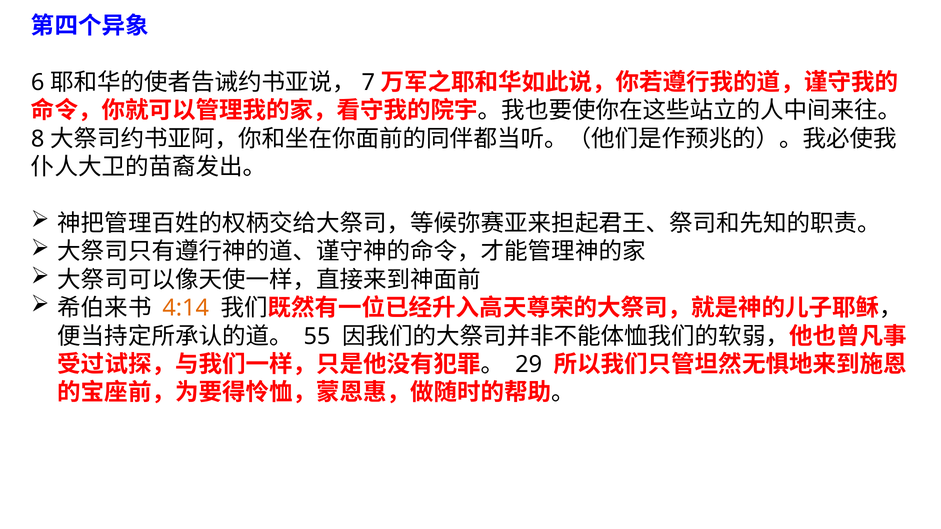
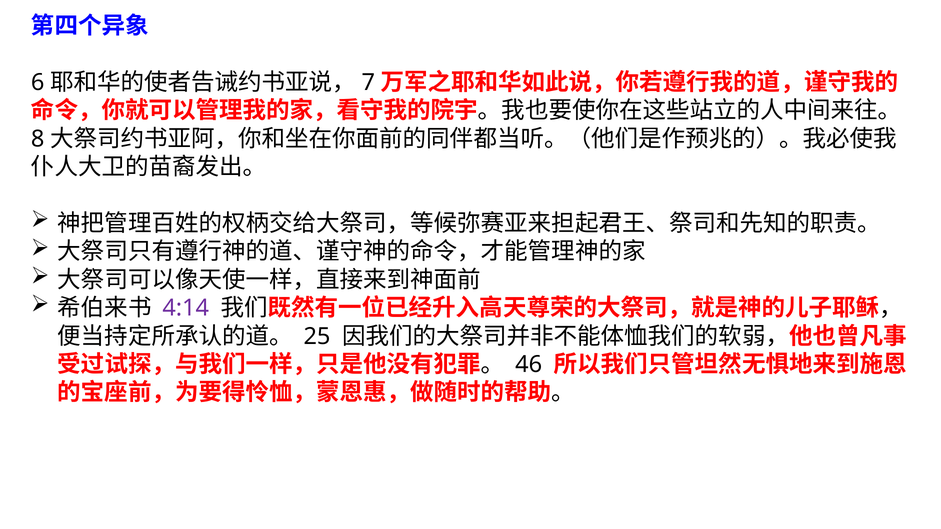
4:14 colour: orange -> purple
55: 55 -> 25
29: 29 -> 46
